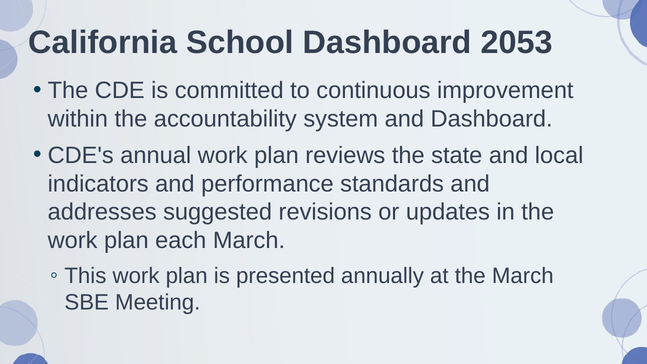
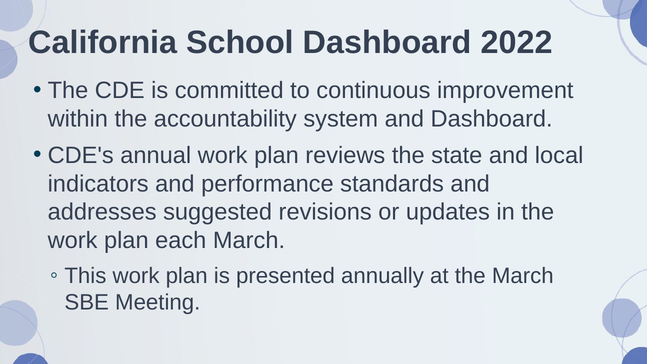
2053: 2053 -> 2022
